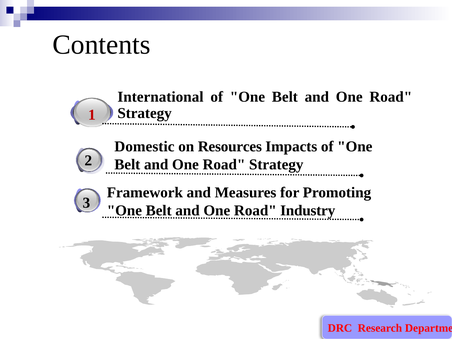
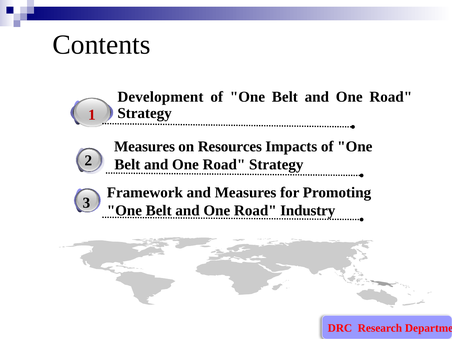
International: International -> Development
Domestic at (144, 146): Domestic -> Measures
